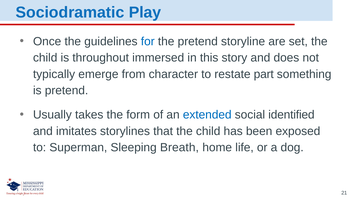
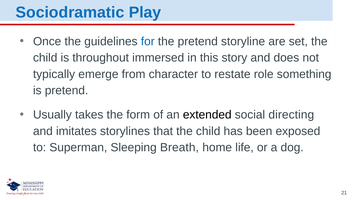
part: part -> role
extended colour: blue -> black
identified: identified -> directing
